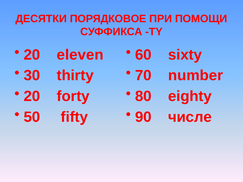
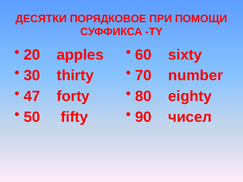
eleven: eleven -> apples
20 at (32, 96): 20 -> 47
числе: числе -> чисел
